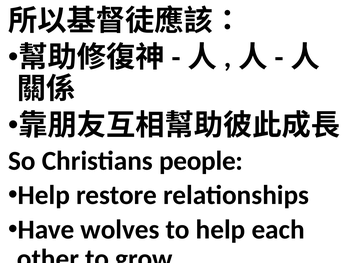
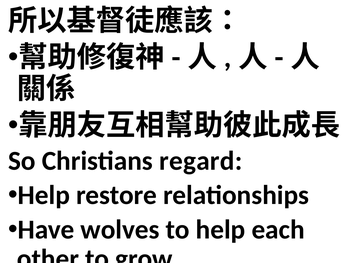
people: people -> regard
